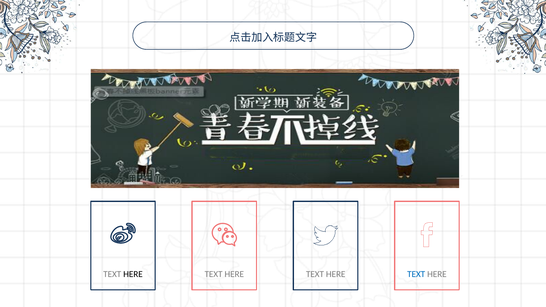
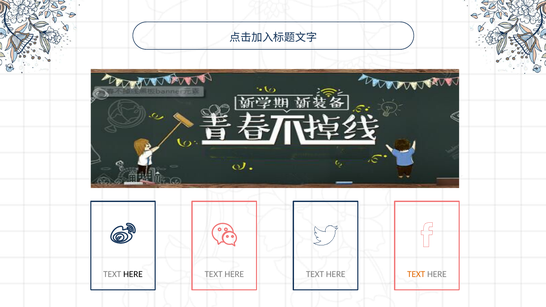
TEXT at (416, 274) colour: blue -> orange
